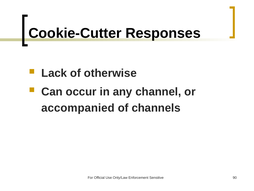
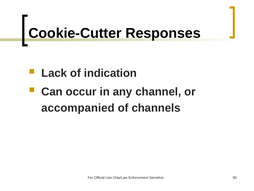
otherwise: otherwise -> indication
